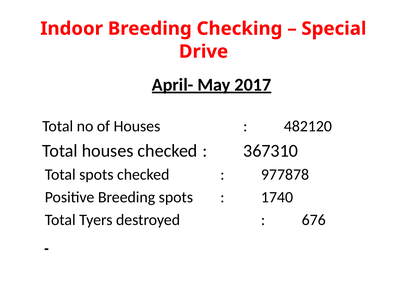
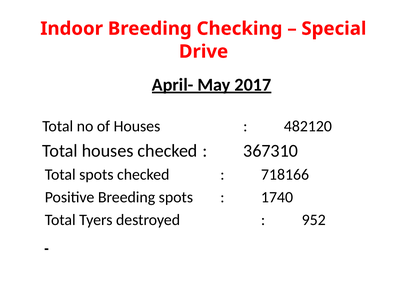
977878: 977878 -> 718166
676: 676 -> 952
